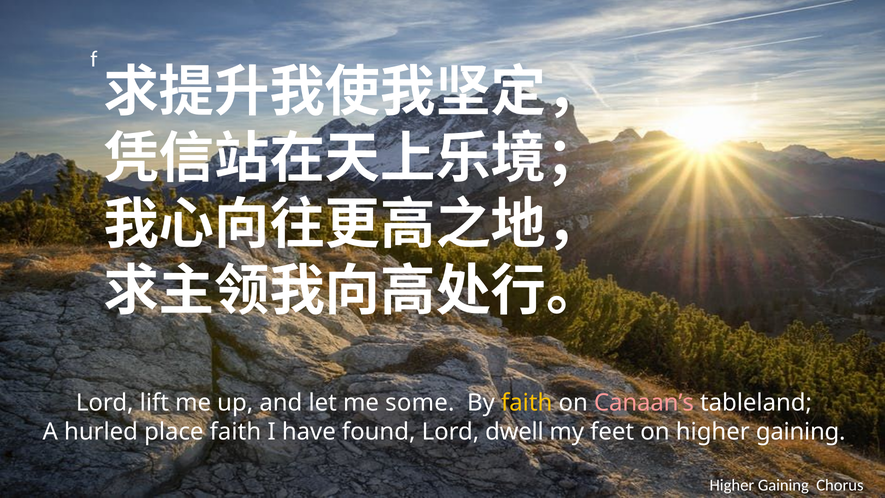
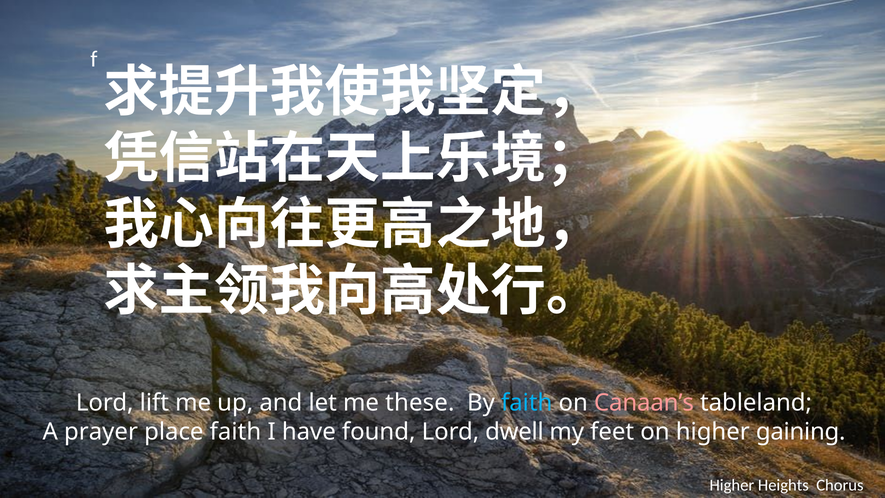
some: some -> these
faith at (527, 403) colour: yellow -> light blue
hurled: hurled -> prayer
Gaining at (783, 485): Gaining -> Heights
